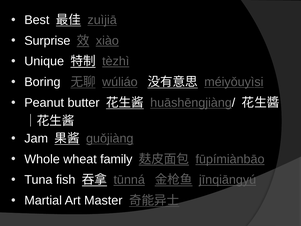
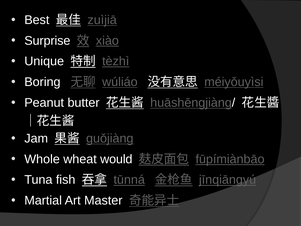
family: family -> would
